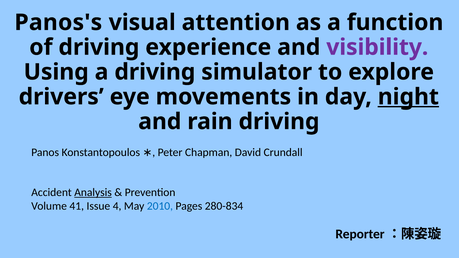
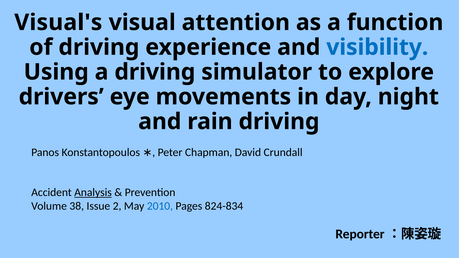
Panos's: Panos's -> Visual's
visibility colour: purple -> blue
night underline: present -> none
41: 41 -> 38
4: 4 -> 2
280-834: 280-834 -> 824-834
